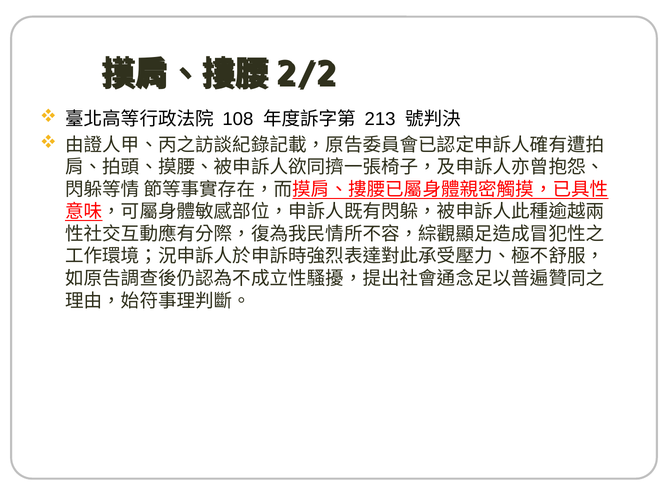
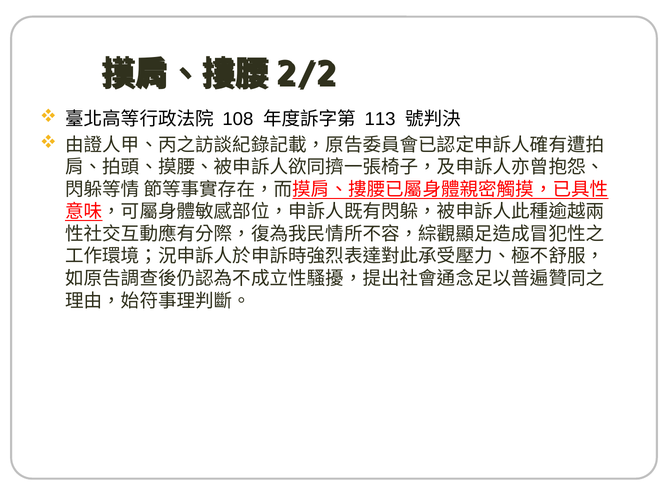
213: 213 -> 113
